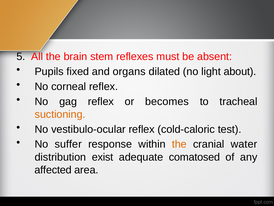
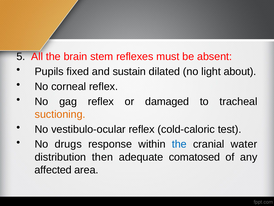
organs: organs -> sustain
becomes: becomes -> damaged
suffer: suffer -> drugs
the at (179, 144) colour: orange -> blue
exist: exist -> then
